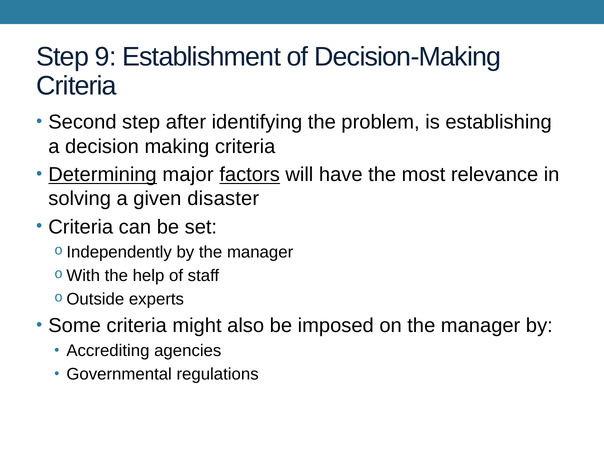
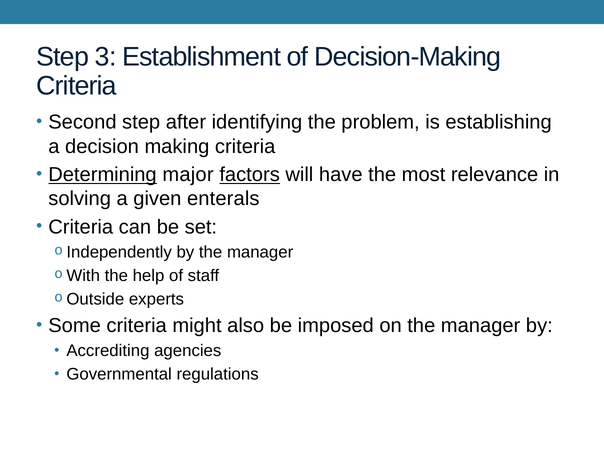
9: 9 -> 3
disaster: disaster -> enterals
